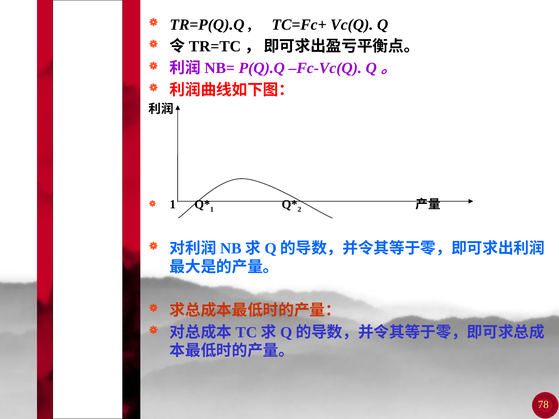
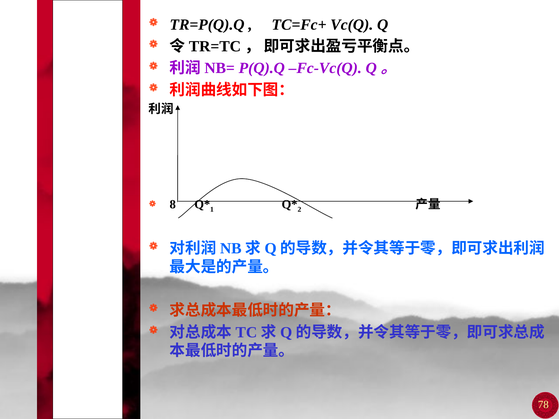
1 at (173, 205): 1 -> 8
